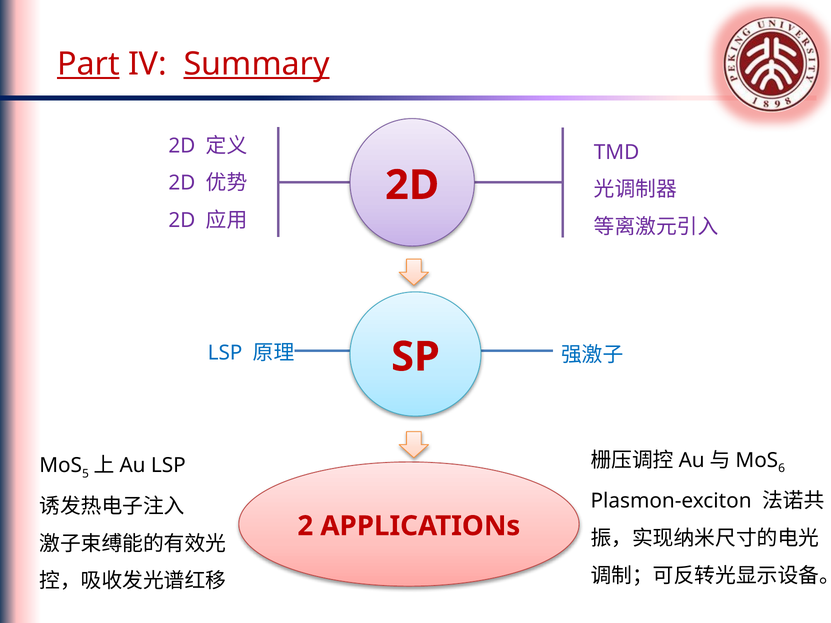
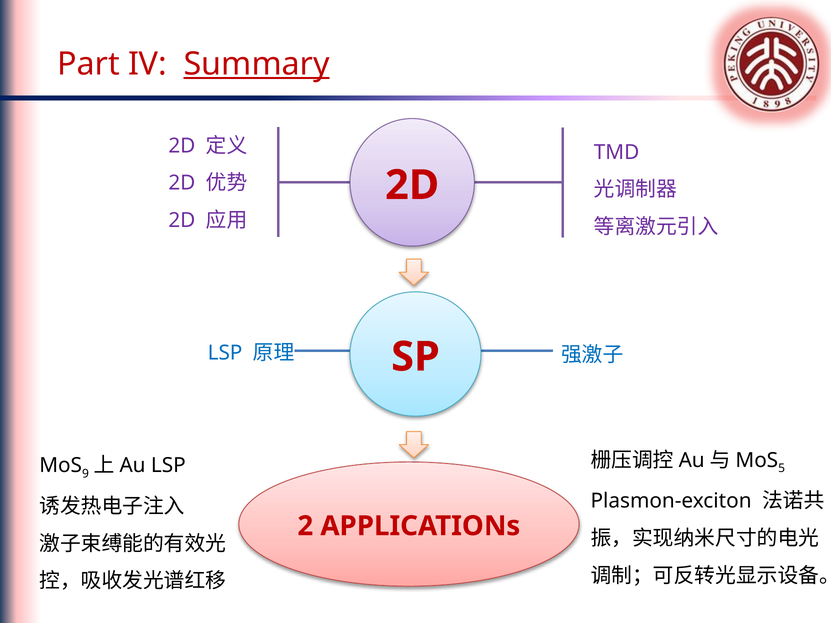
Part underline: present -> none
6: 6 -> 5
5: 5 -> 9
